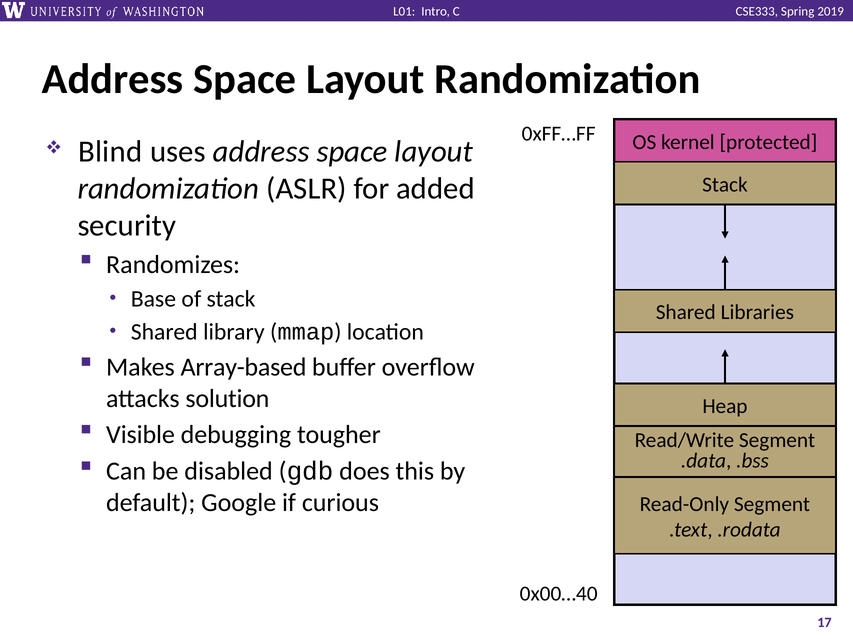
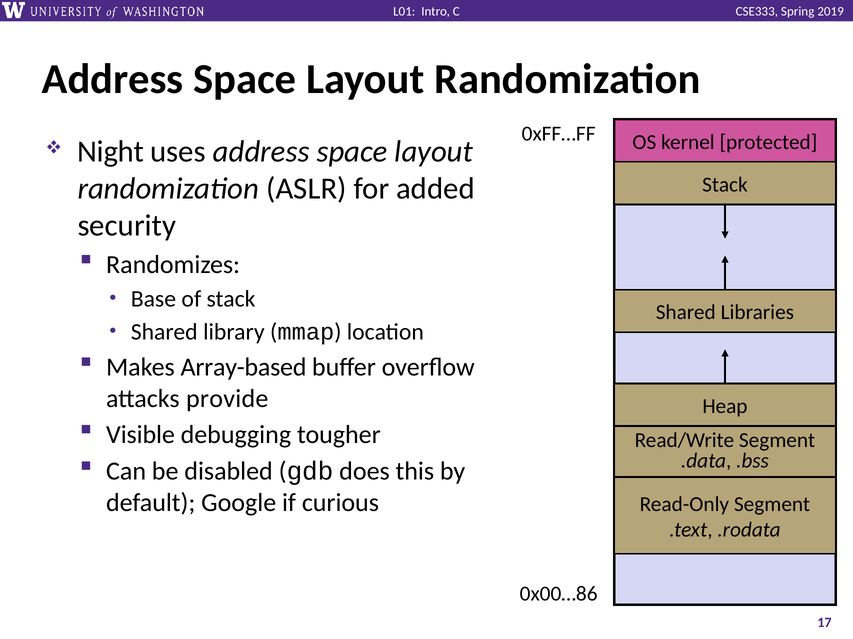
Blind: Blind -> Night
solution: solution -> provide
0x00…40: 0x00…40 -> 0x00…86
